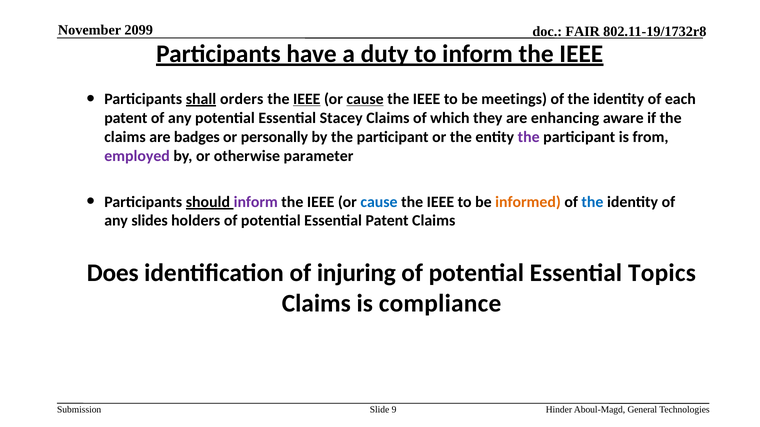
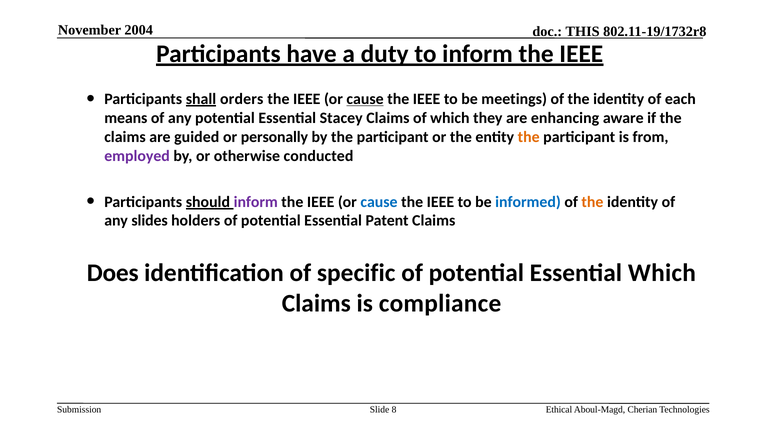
2099: 2099 -> 2004
FAIR: FAIR -> THIS
IEEE at (307, 99) underline: present -> none
patent at (126, 118): patent -> means
badges: badges -> guided
the at (529, 137) colour: purple -> orange
parameter: parameter -> conducted
informed colour: orange -> blue
the at (592, 202) colour: blue -> orange
injuring: injuring -> specific
Essential Topics: Topics -> Which
9: 9 -> 8
Hinder: Hinder -> Ethical
General: General -> Cherian
